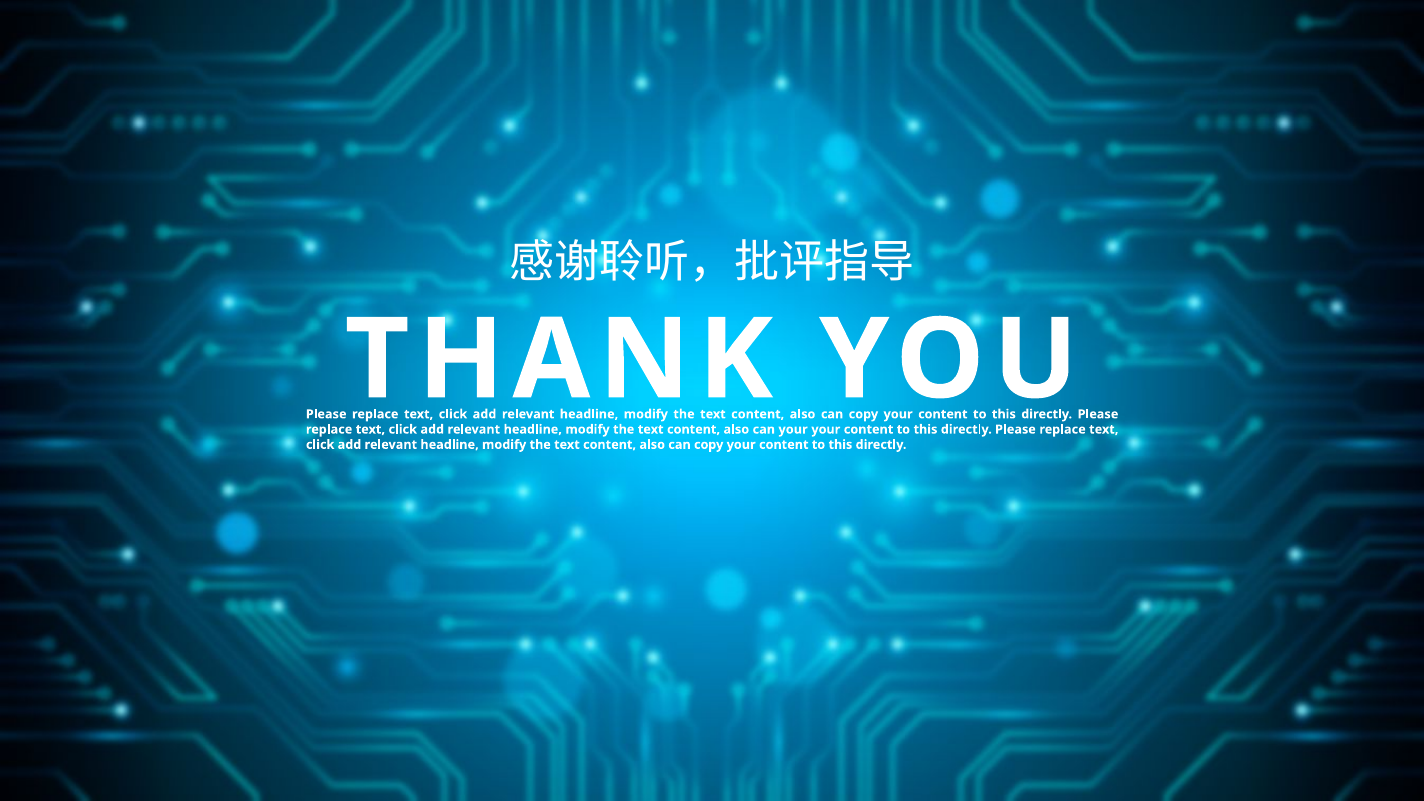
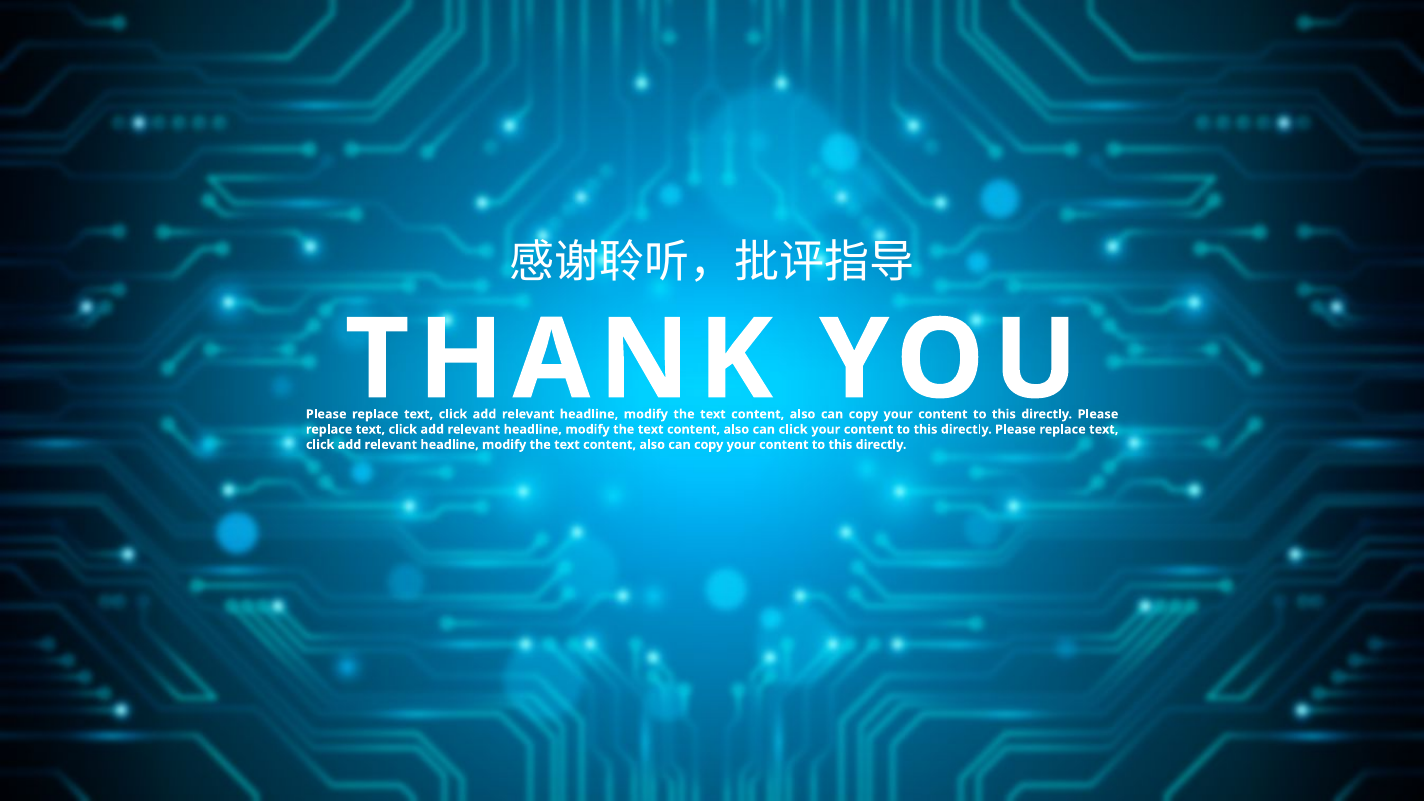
your at (793, 429): your -> click
